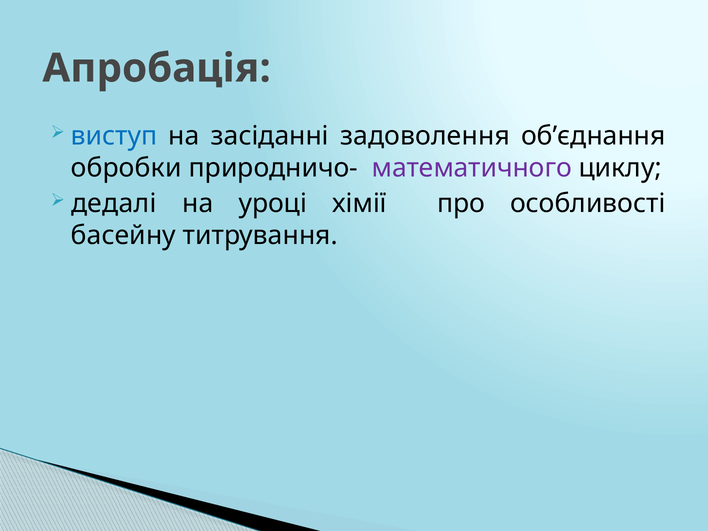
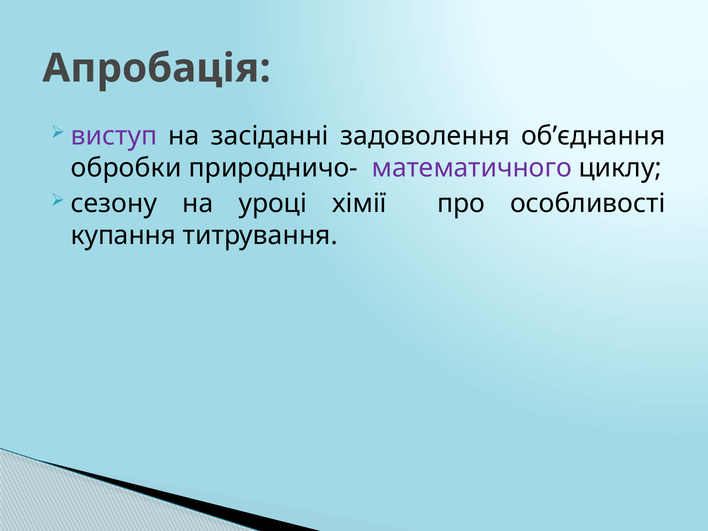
виступ colour: blue -> purple
дедалі: дедалі -> сезону
басейну: басейну -> купання
